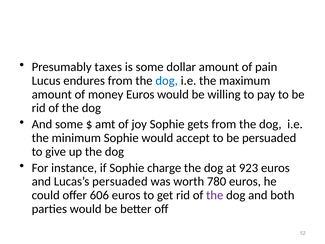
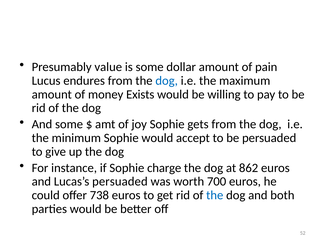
taxes: taxes -> value
money Euros: Euros -> Exists
923: 923 -> 862
780: 780 -> 700
606: 606 -> 738
the at (215, 195) colour: purple -> blue
